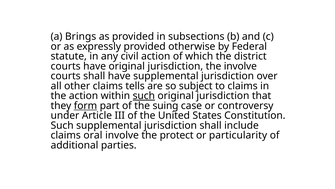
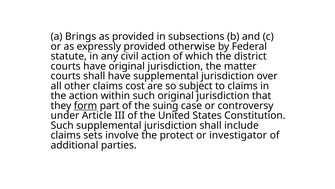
the involve: involve -> matter
tells: tells -> cost
such at (144, 96) underline: present -> none
oral: oral -> sets
particularity: particularity -> investigator
